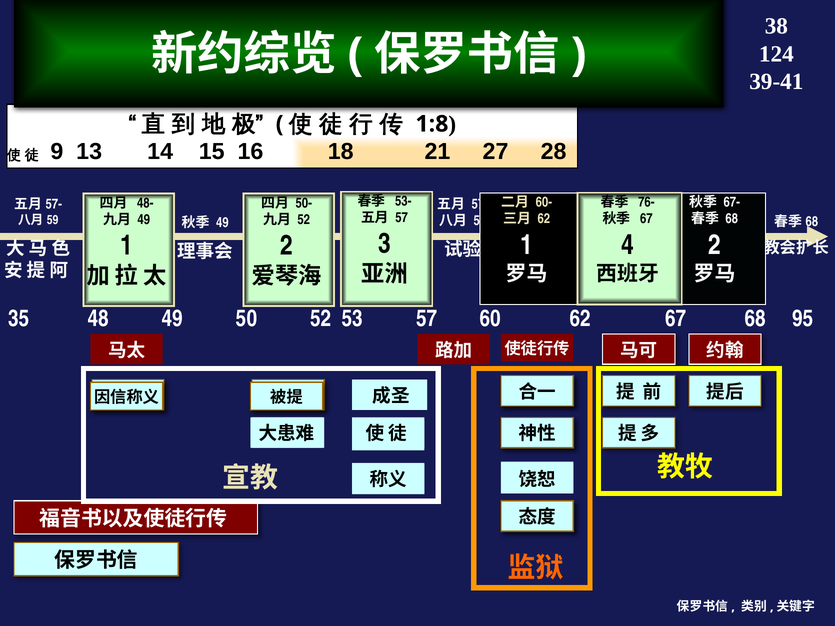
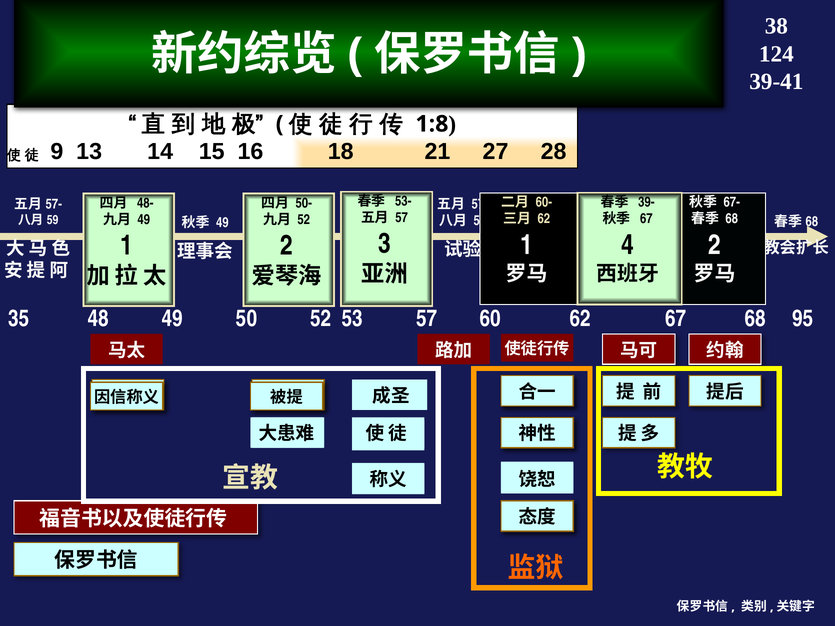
76-: 76- -> 39-
